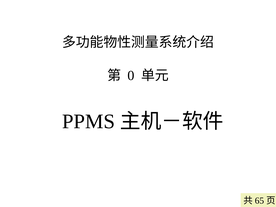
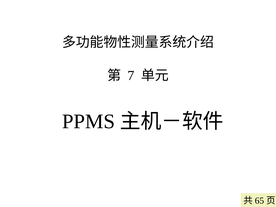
0: 0 -> 7
